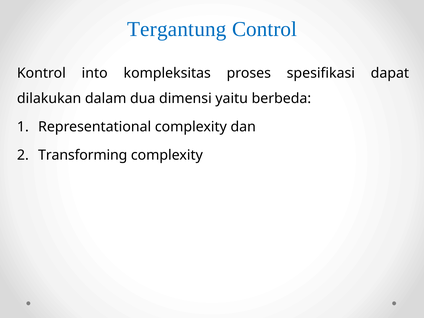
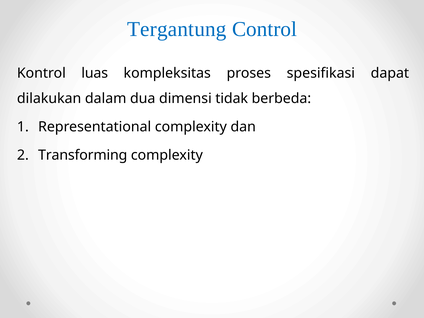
into: into -> luas
yaitu: yaitu -> tidak
